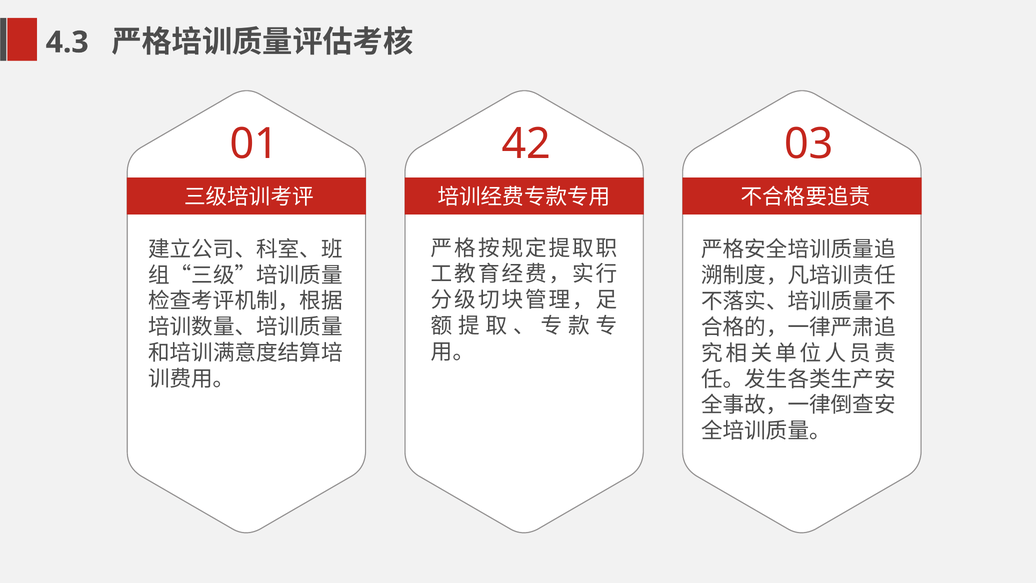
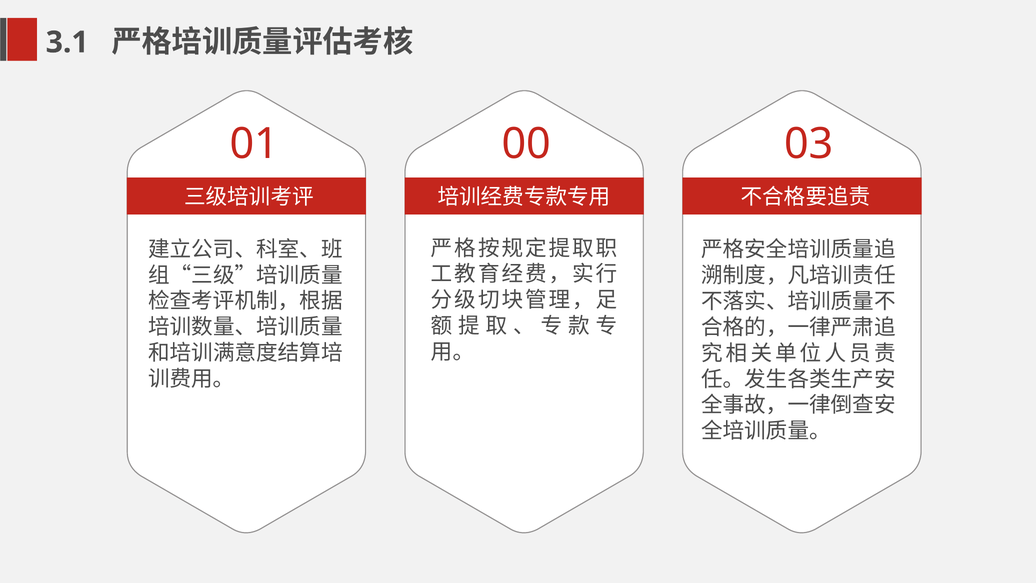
4.3: 4.3 -> 3.1
42: 42 -> 00
